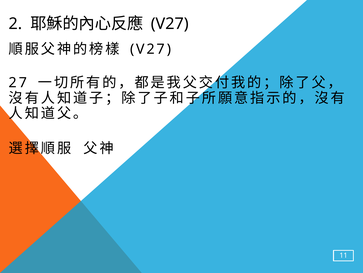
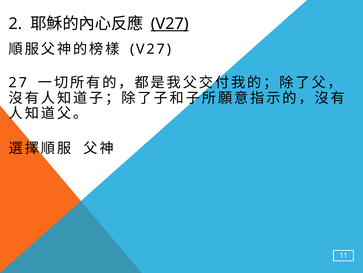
V27 at (170, 24) underline: none -> present
